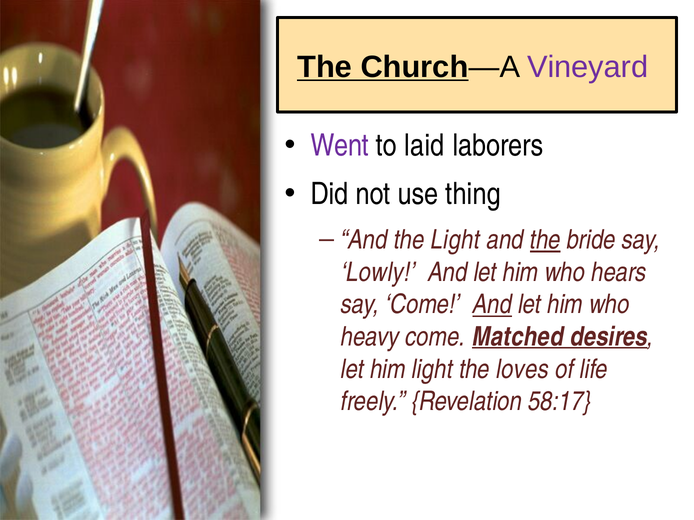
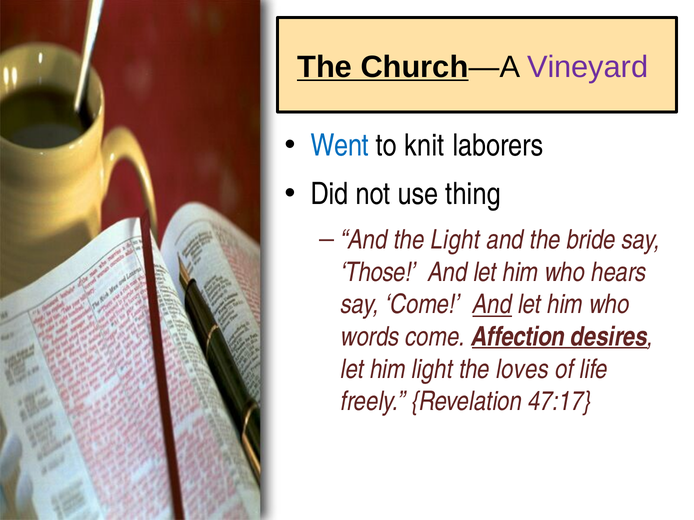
Went colour: purple -> blue
laid: laid -> knit
the at (545, 240) underline: present -> none
Lowly: Lowly -> Those
heavy: heavy -> words
Matched: Matched -> Affection
58:17: 58:17 -> 47:17
